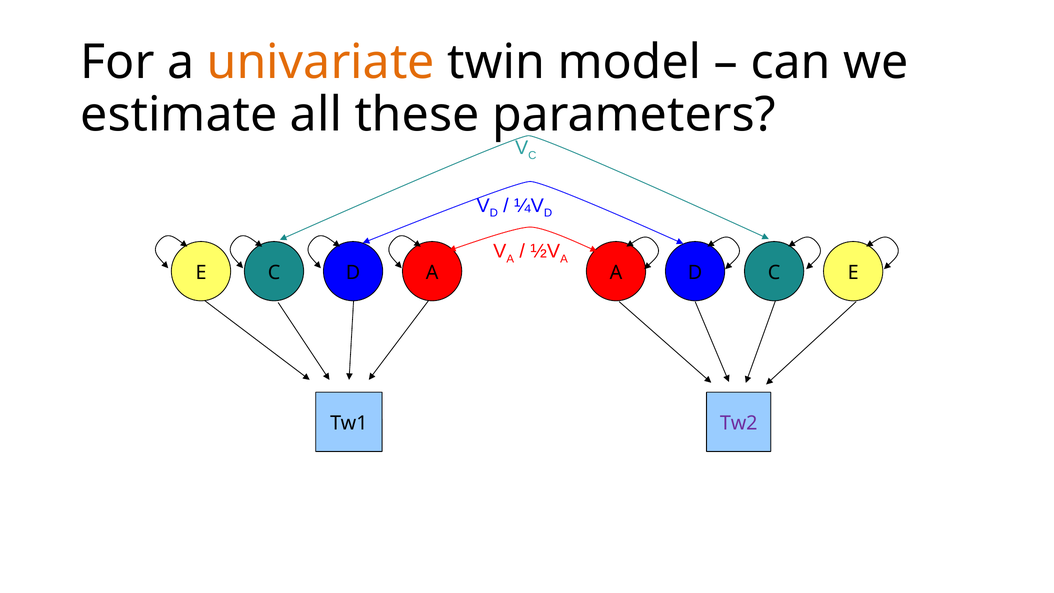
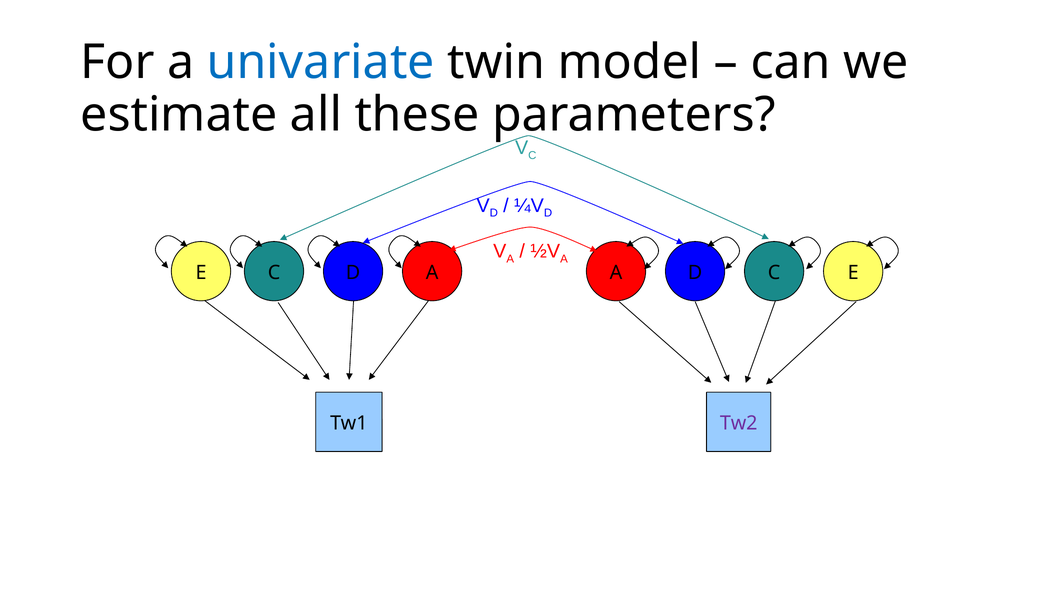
univariate colour: orange -> blue
